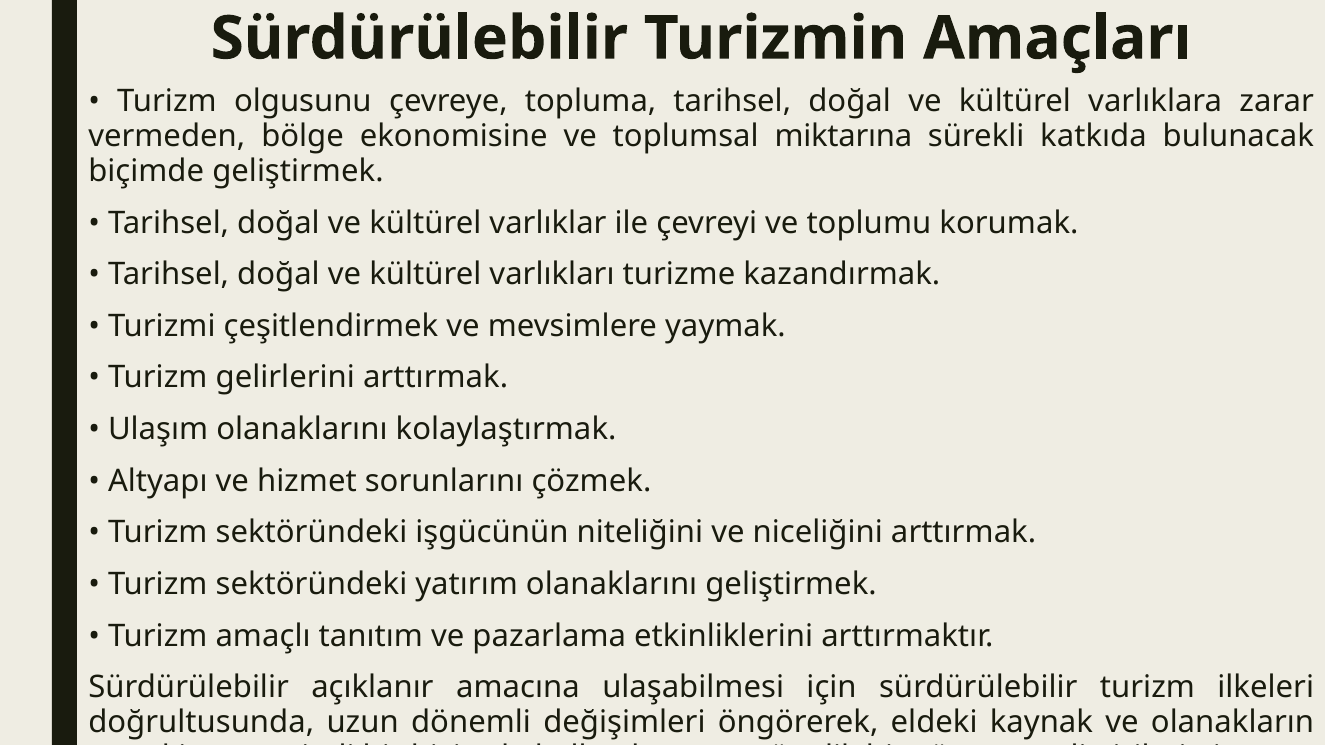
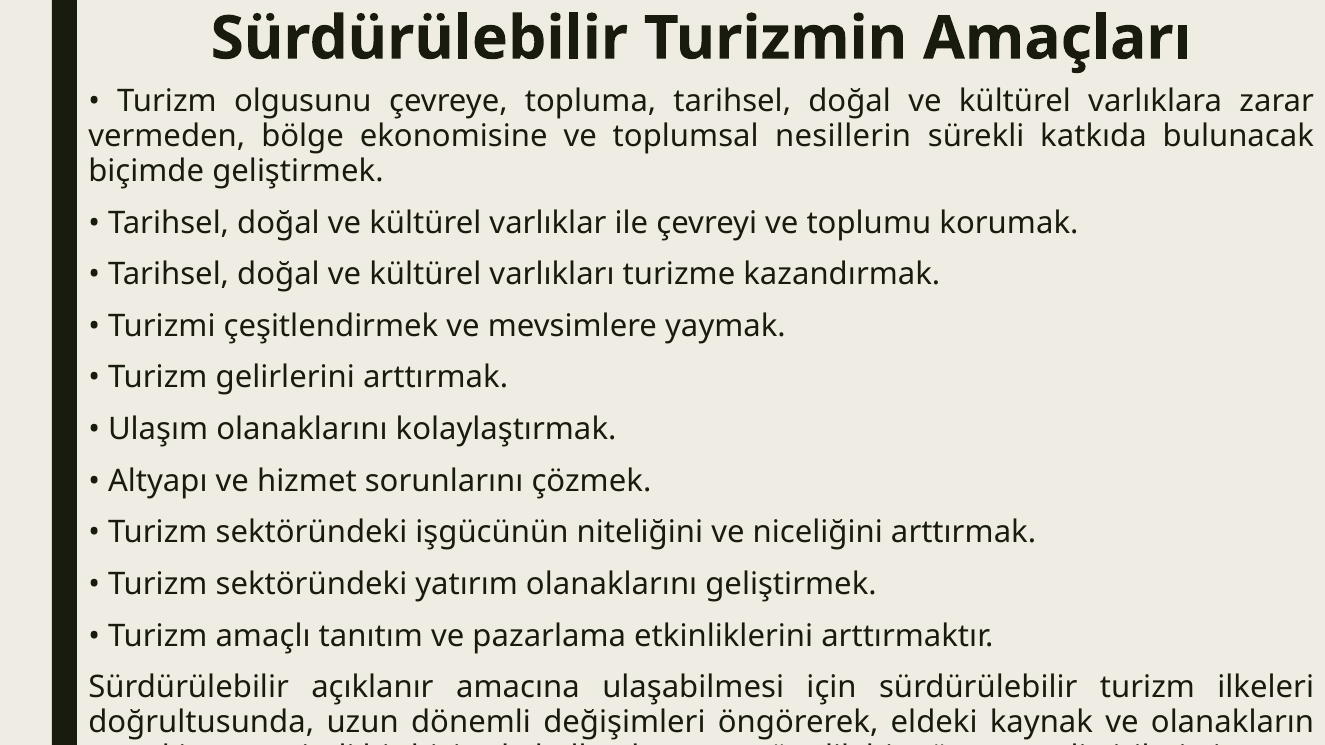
miktarına: miktarına -> nesillerin
